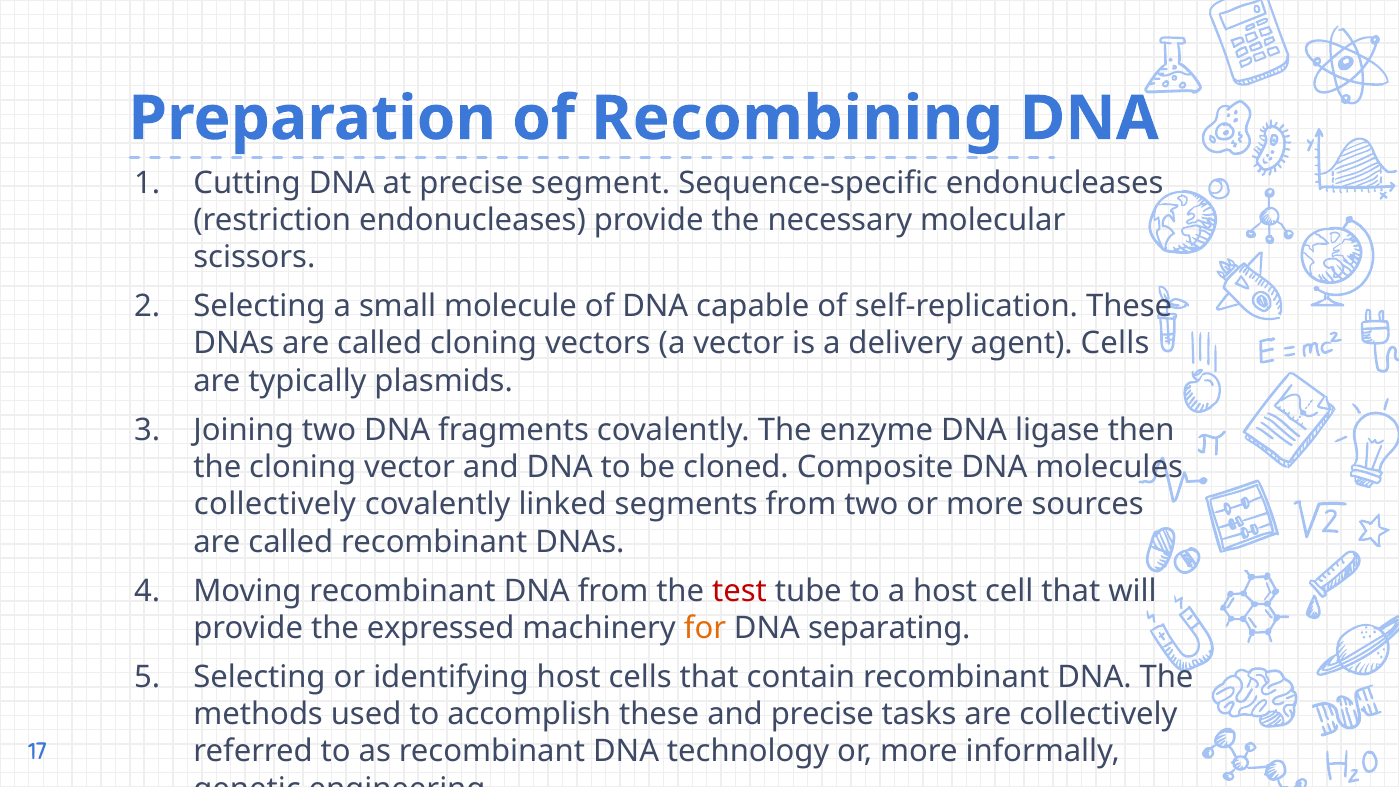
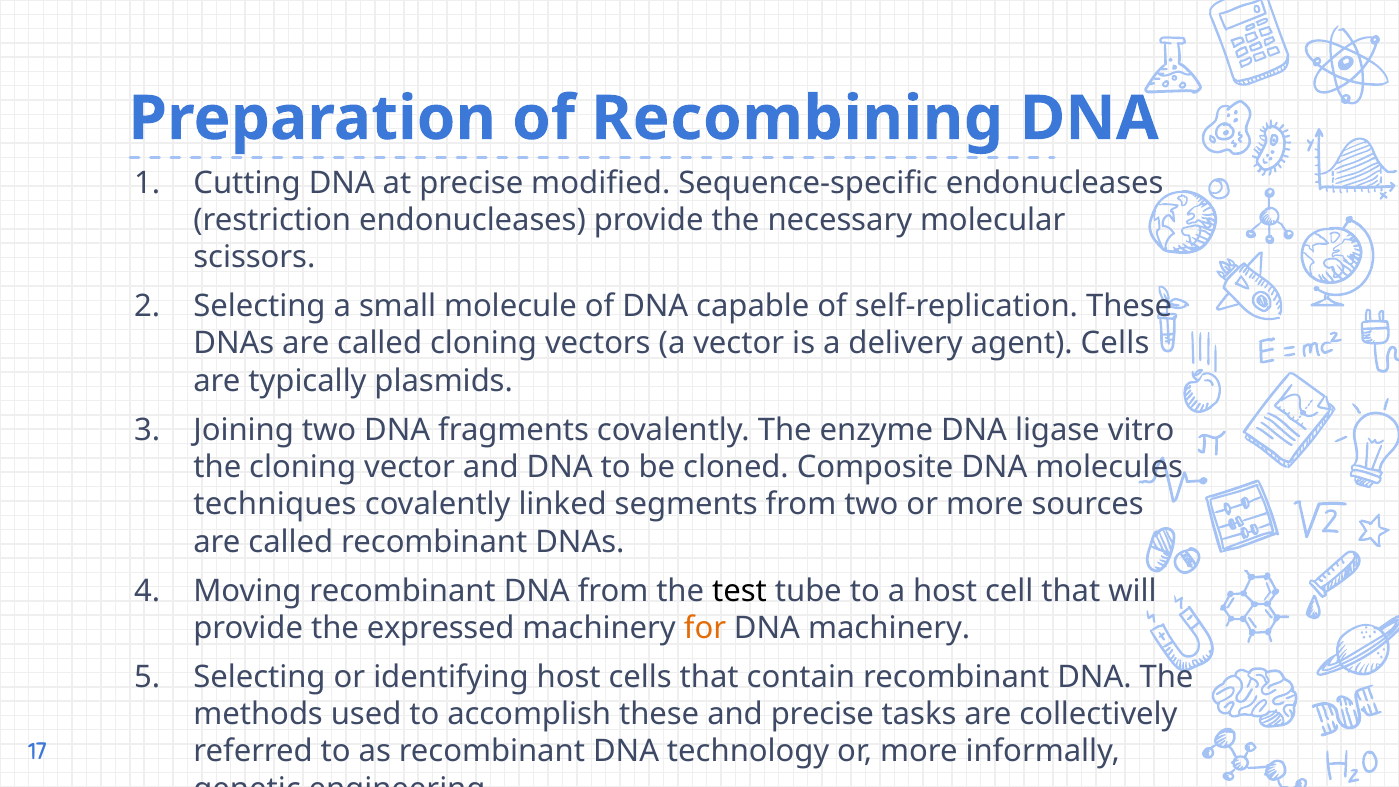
segment: segment -> modified
then: then -> vitro
collectively at (275, 505): collectively -> techniques
test colour: red -> black
DNA separating: separating -> machinery
